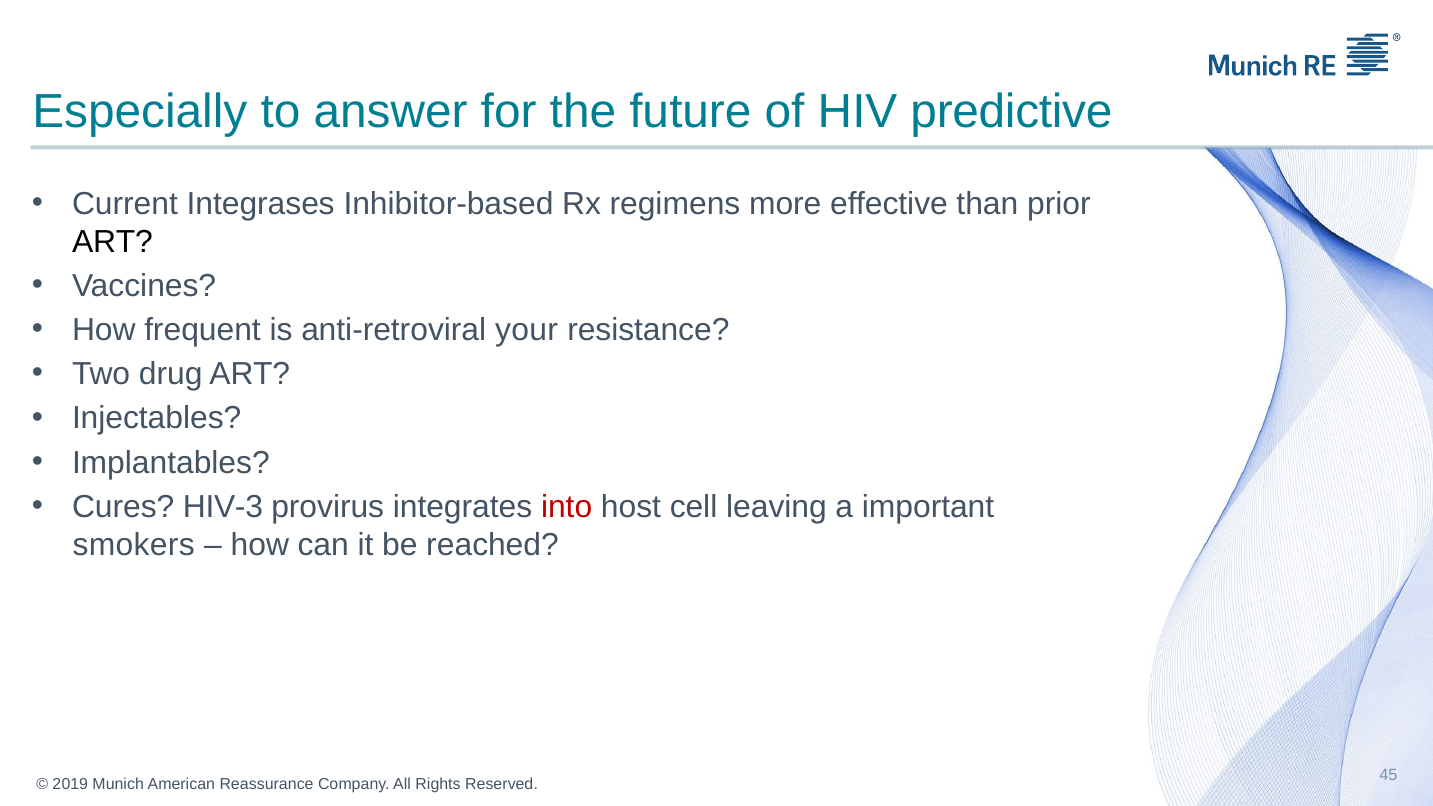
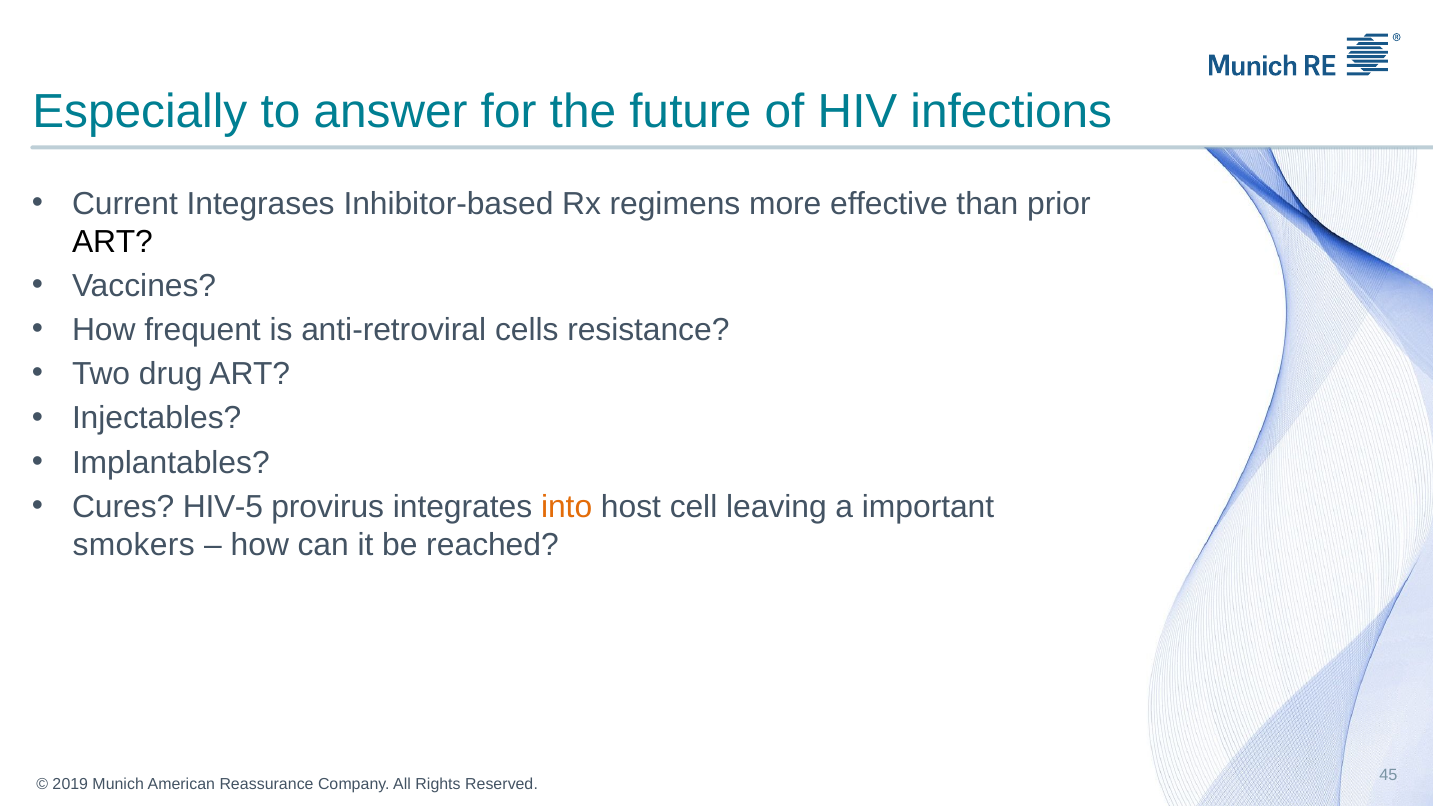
predictive: predictive -> infections
your: your -> cells
HIV-3: HIV-3 -> HIV-5
into colour: red -> orange
